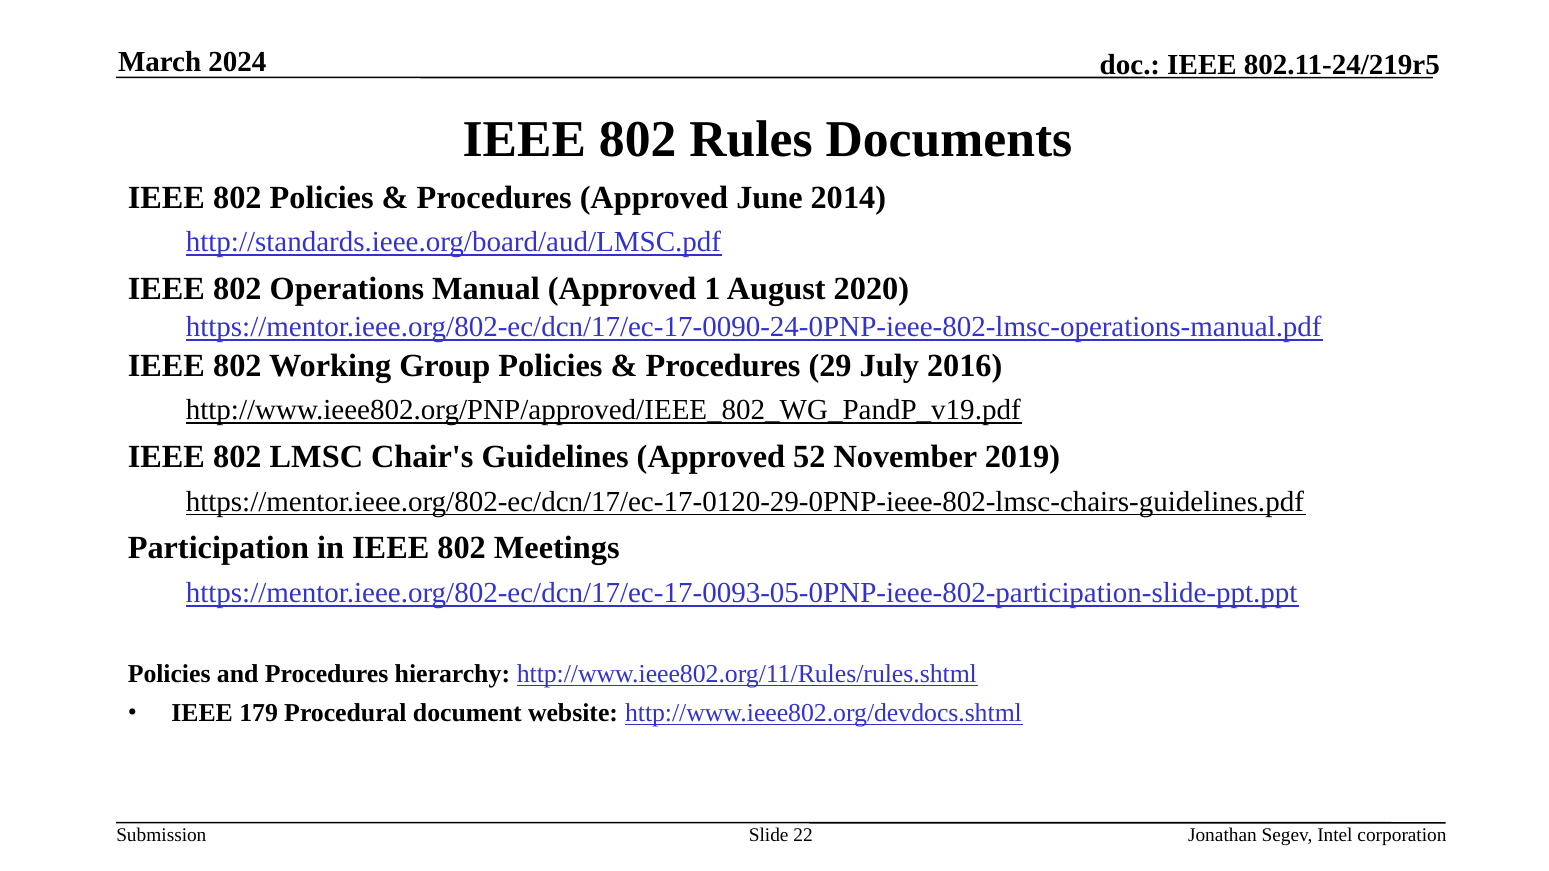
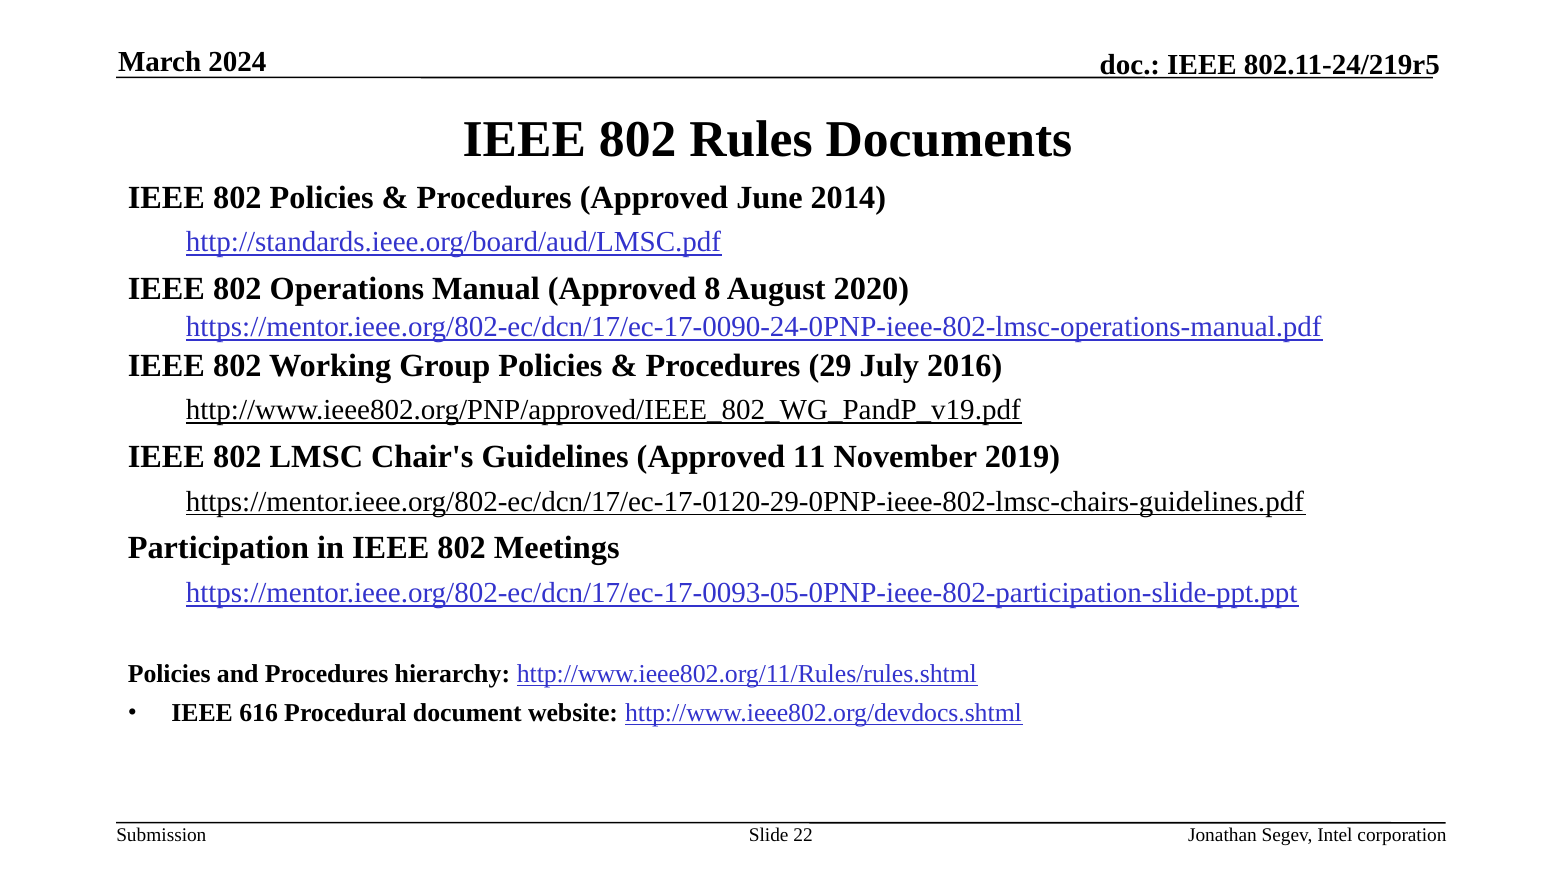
1: 1 -> 8
52: 52 -> 11
179: 179 -> 616
